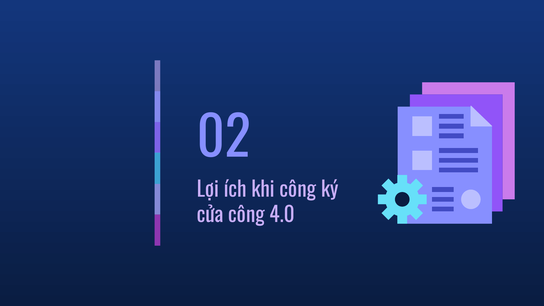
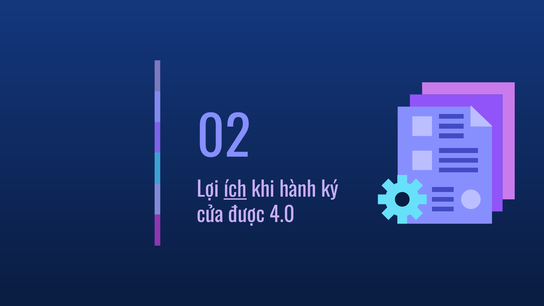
ích underline: none -> present
khi công: công -> hành
cửa công: công -> được
